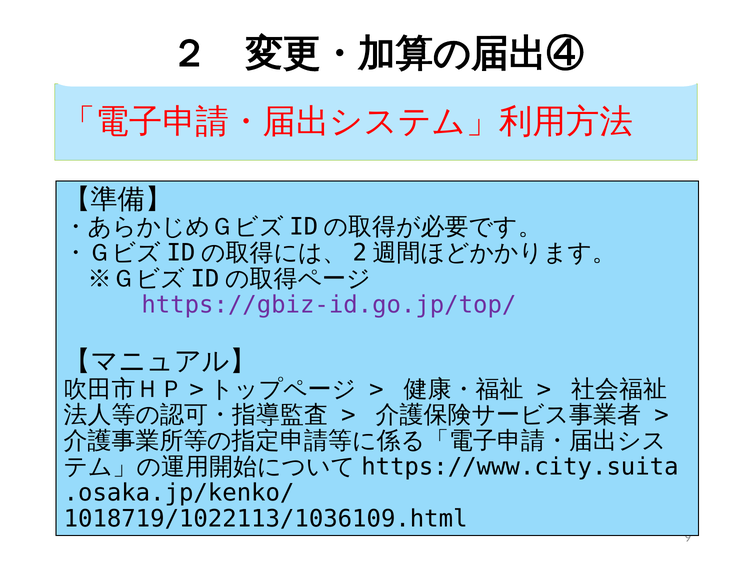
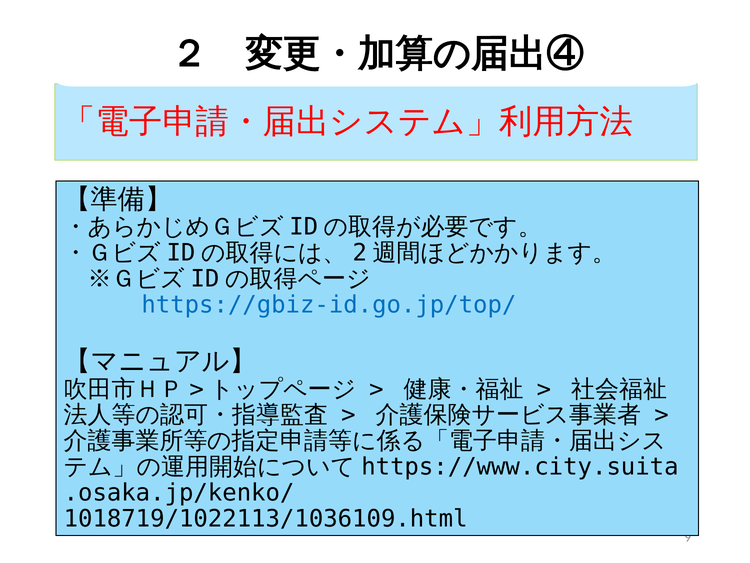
https://gbiz-id.go.jp/top/ colour: purple -> blue
